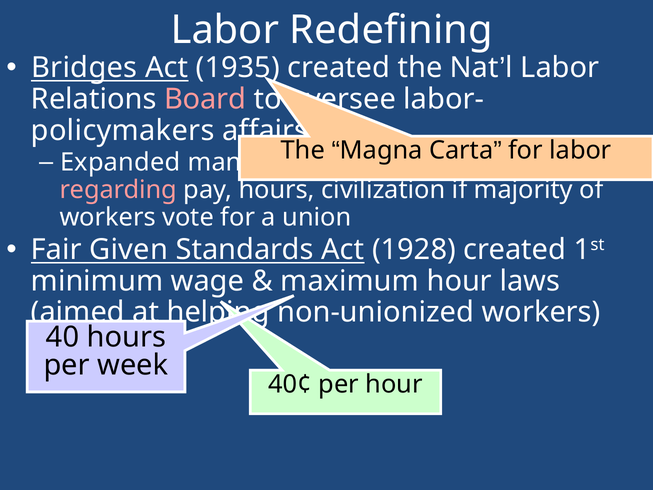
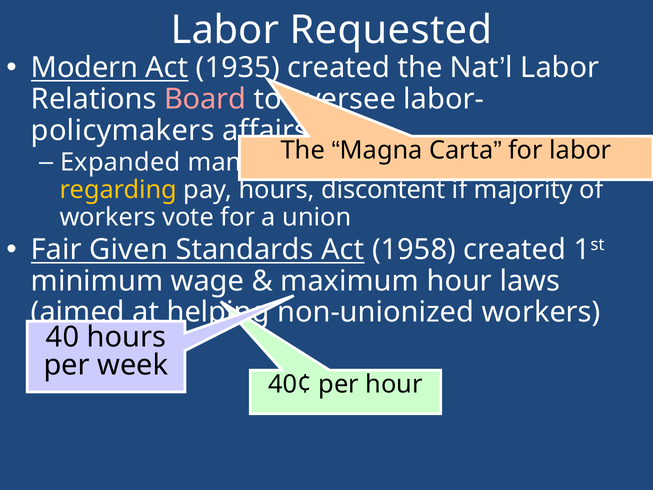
Redefining: Redefining -> Requested
Bridges: Bridges -> Modern
regarding colour: pink -> yellow
civilization: civilization -> discontent
1928: 1928 -> 1958
